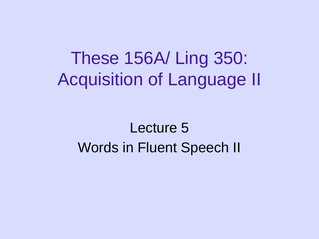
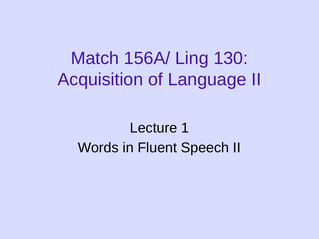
These: These -> Match
350: 350 -> 130
5: 5 -> 1
